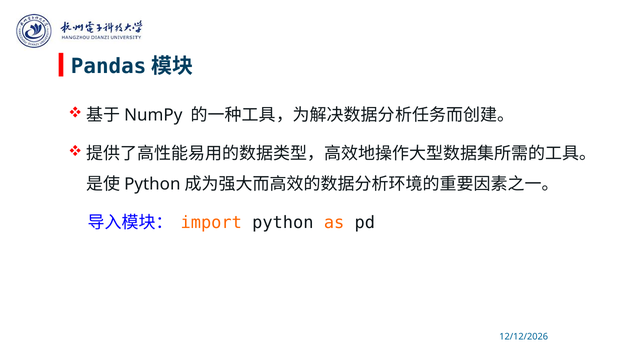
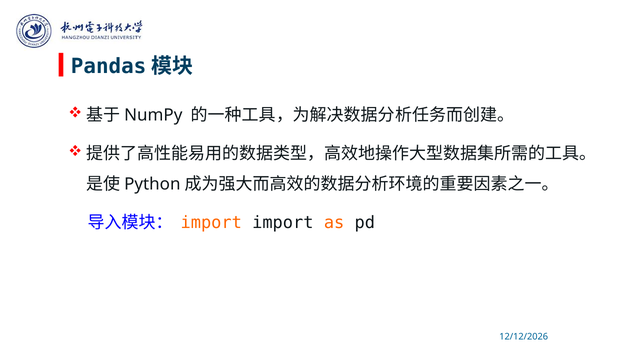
import python: python -> import
